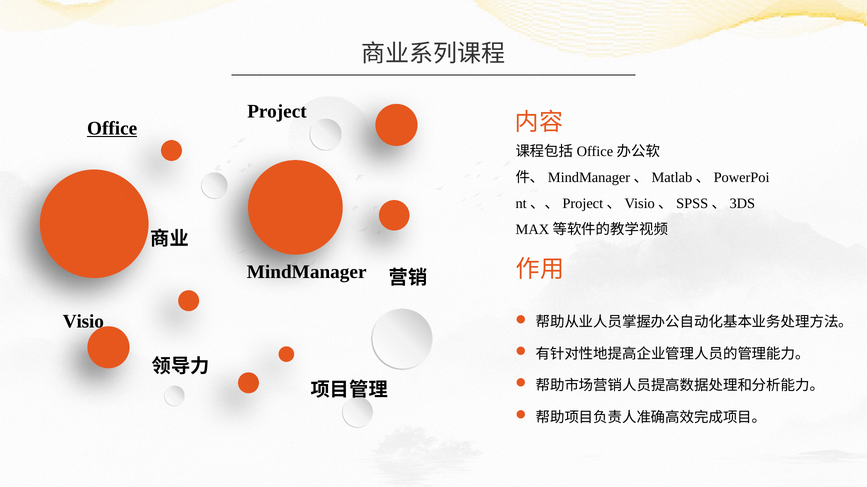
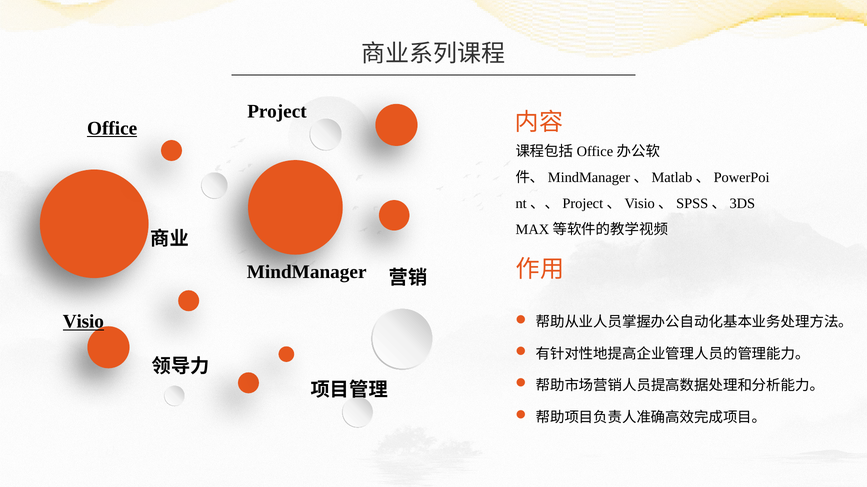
Visio underline: none -> present
